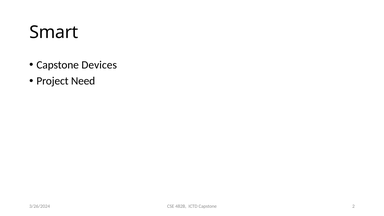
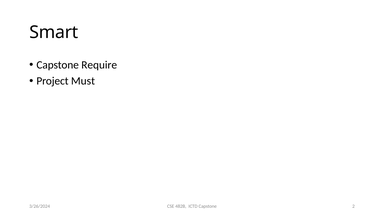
Devices: Devices -> Require
Need: Need -> Must
